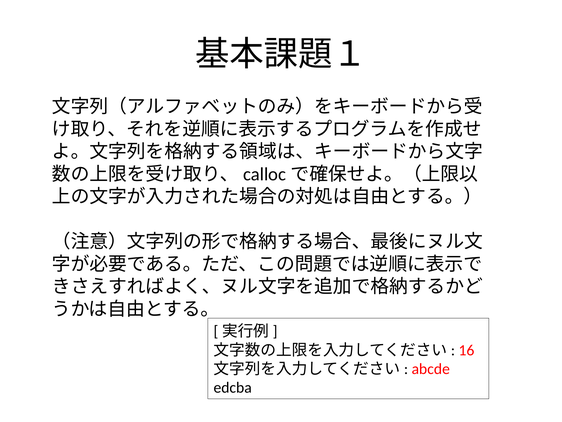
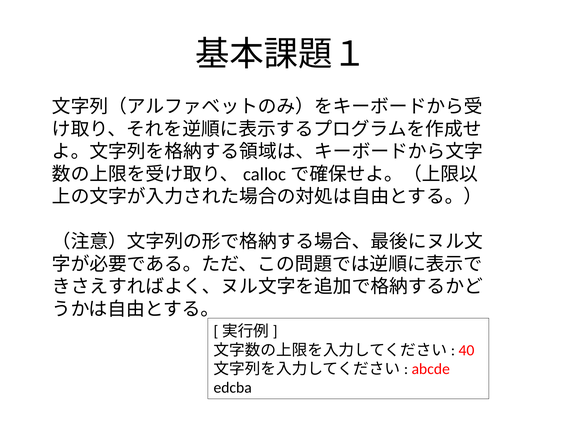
16: 16 -> 40
